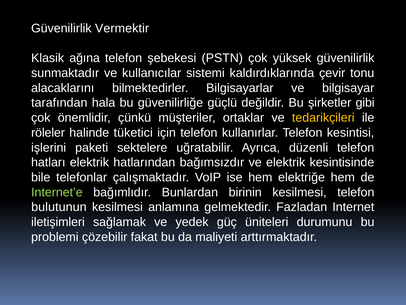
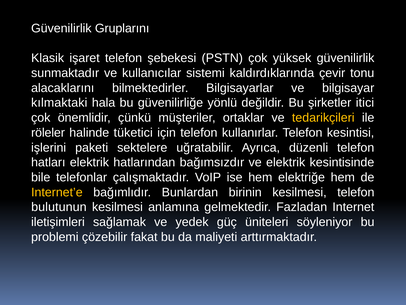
Vermektir: Vermektir -> Gruplarını
ağına: ağına -> işaret
tarafından: tarafından -> kılmaktaki
güçlü: güçlü -> yönlü
gibi: gibi -> itici
Internet’e colour: light green -> yellow
durumunu: durumunu -> söyleniyor
